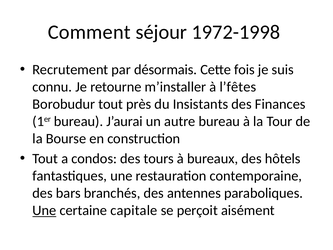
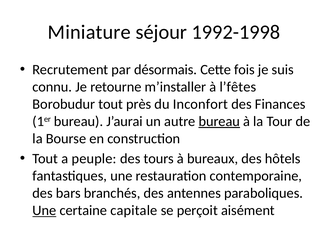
Comment: Comment -> Miniature
1972-1998: 1972-1998 -> 1992-1998
Insistants: Insistants -> Inconfort
bureau at (219, 121) underline: none -> present
condos: condos -> peuple
